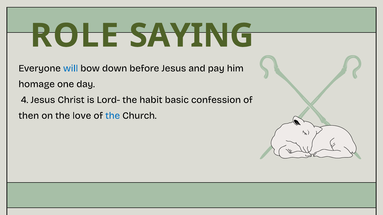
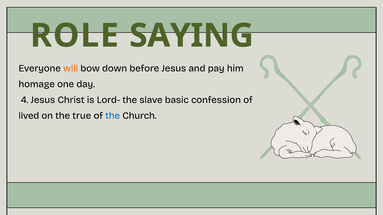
will colour: blue -> orange
habit: habit -> slave
then: then -> lived
love: love -> true
